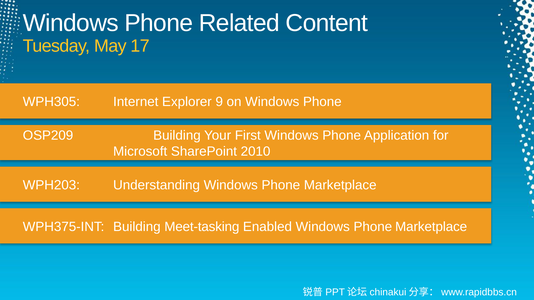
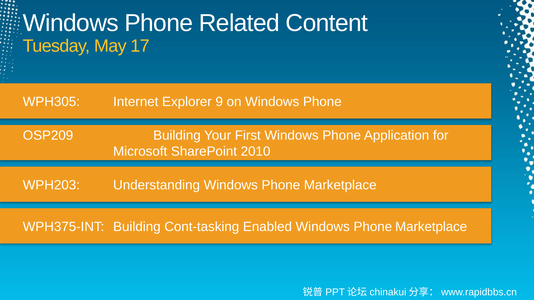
Meet-tasking: Meet-tasking -> Cont-tasking
